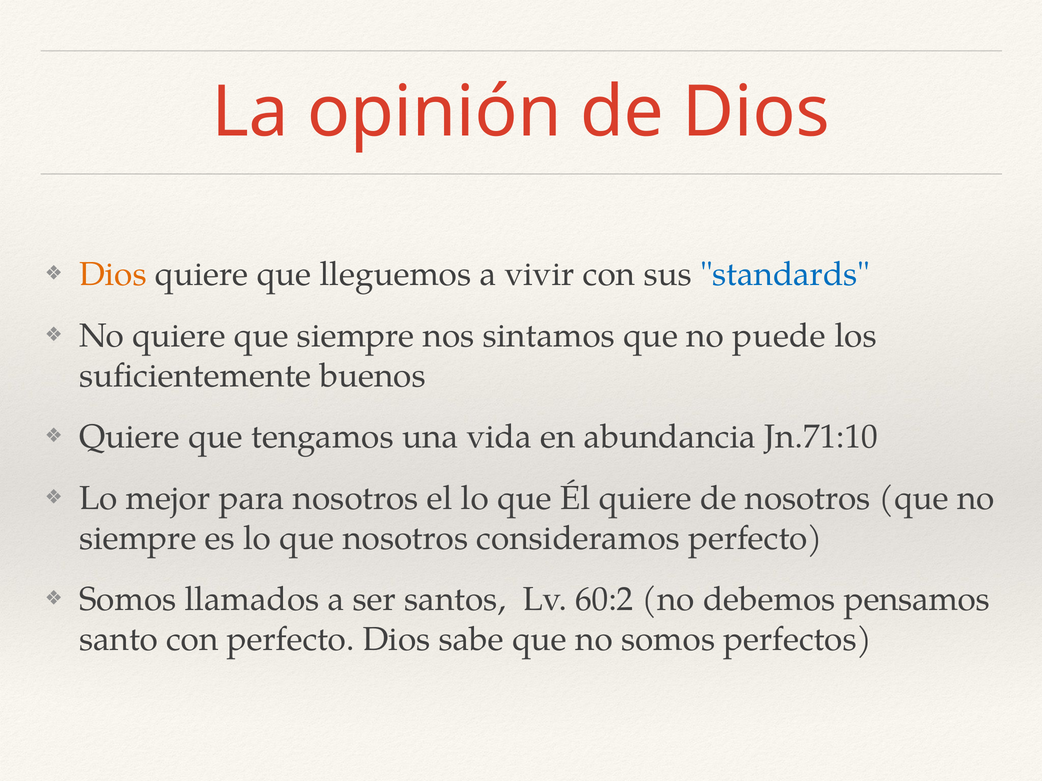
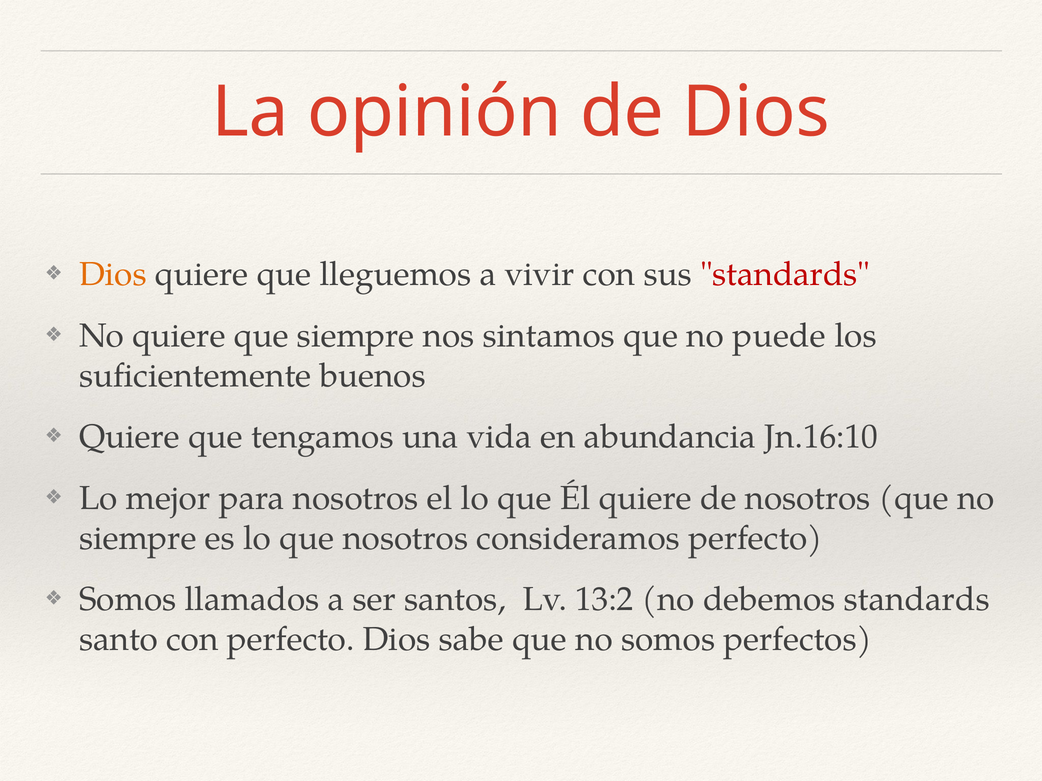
standards at (785, 275) colour: blue -> red
Jn.71:10: Jn.71:10 -> Jn.16:10
60:2: 60:2 -> 13:2
debemos pensamos: pensamos -> standards
